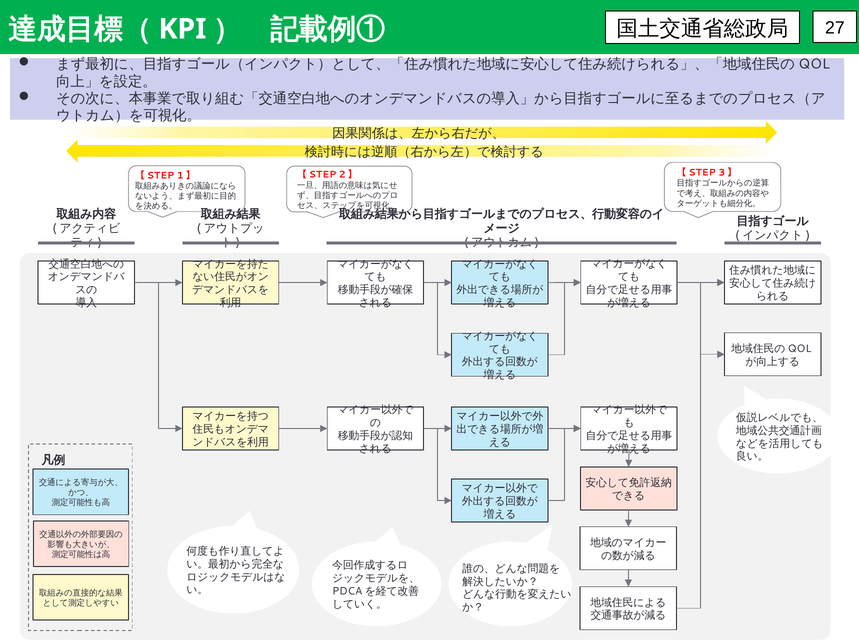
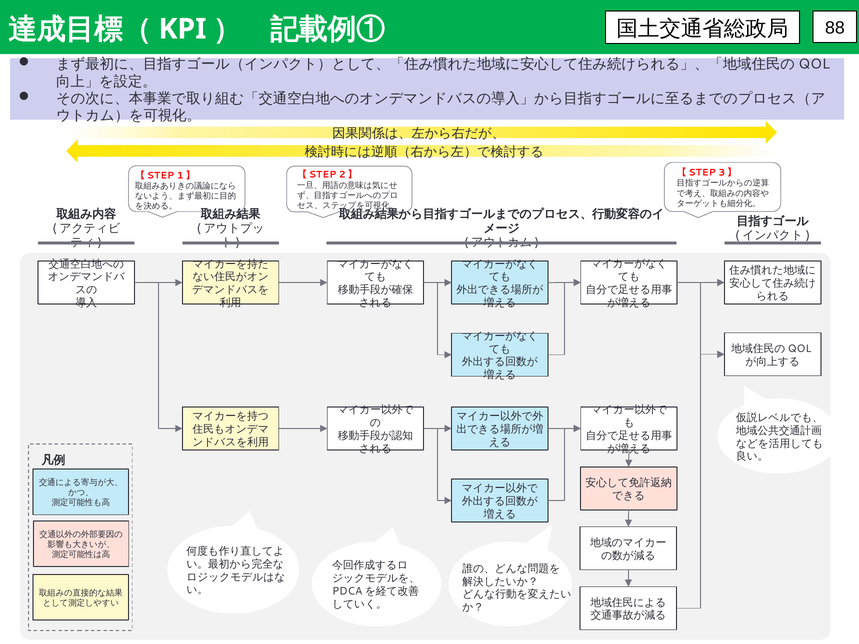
27: 27 -> 88
